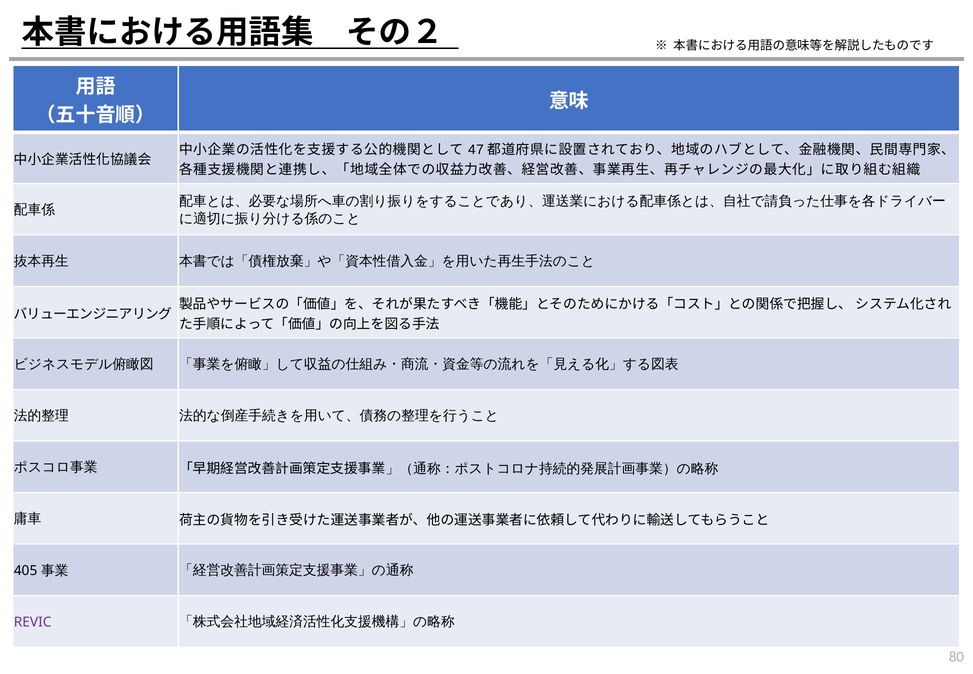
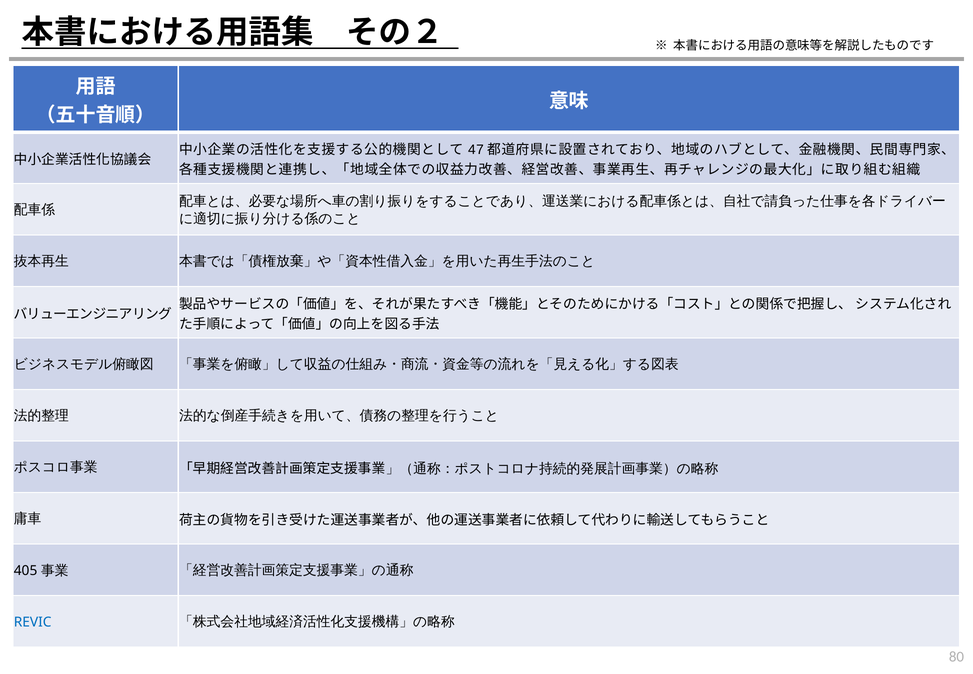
REVIC colour: purple -> blue
